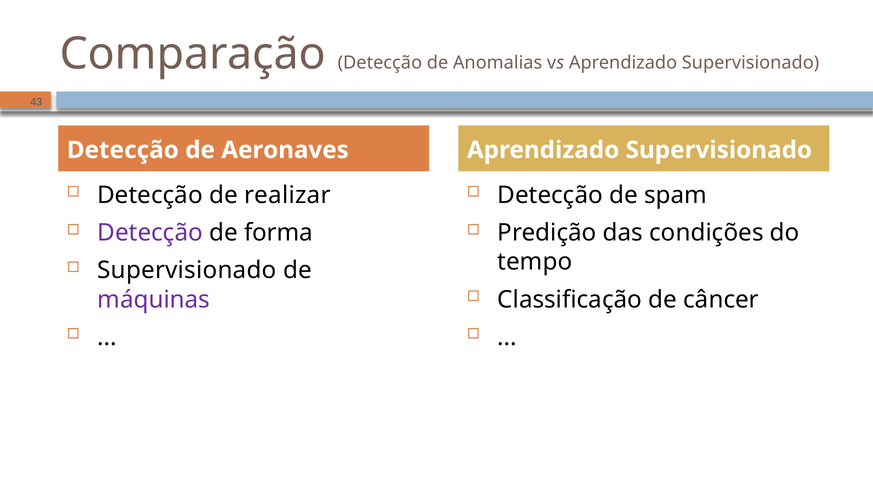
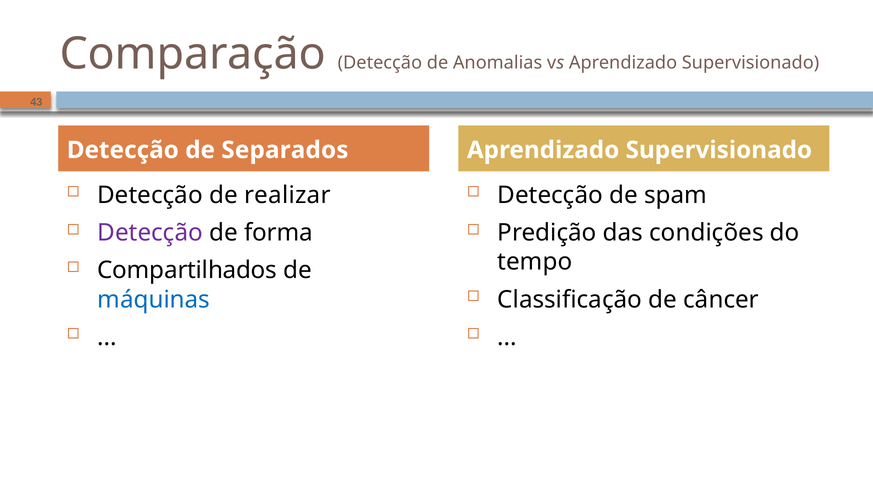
Aeronaves: Aeronaves -> Separados
Supervisionado at (187, 270): Supervisionado -> Compartilhados
máquinas colour: purple -> blue
